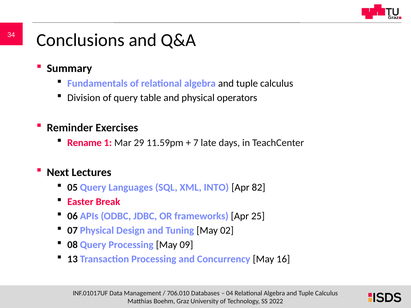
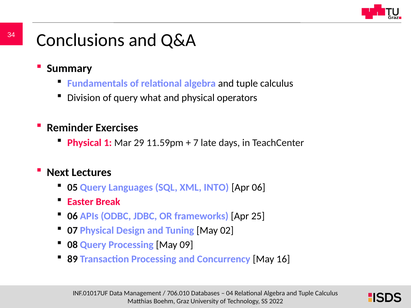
table: table -> what
Rename at (84, 143): Rename -> Physical
Apr 82: 82 -> 06
13: 13 -> 89
